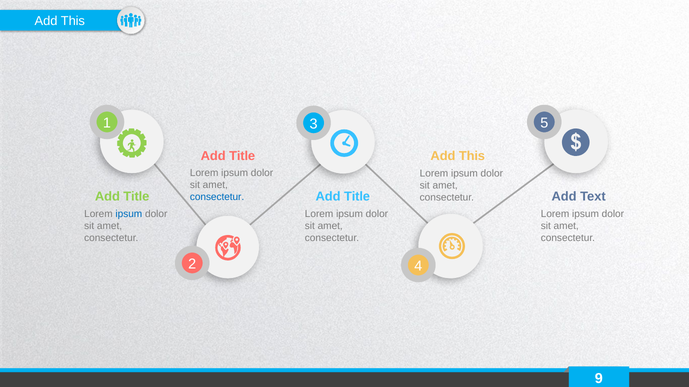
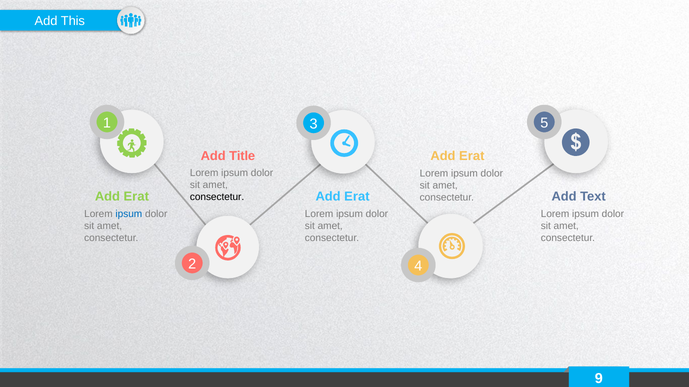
This at (472, 156): This -> Erat
Title at (136, 197): Title -> Erat
Title at (357, 197): Title -> Erat
consectetur at (217, 197) colour: blue -> black
